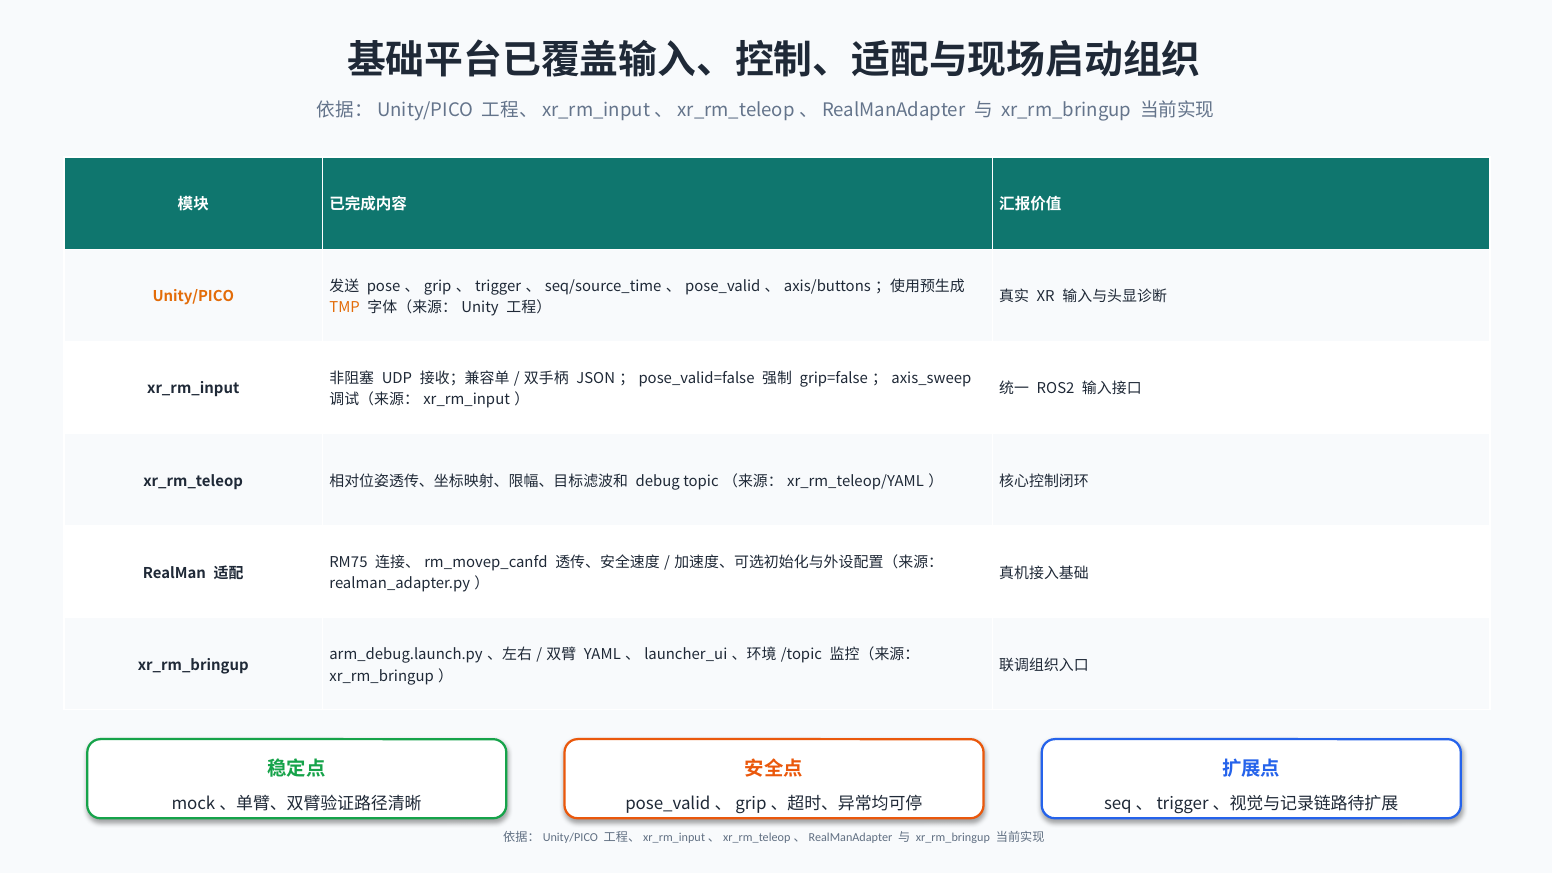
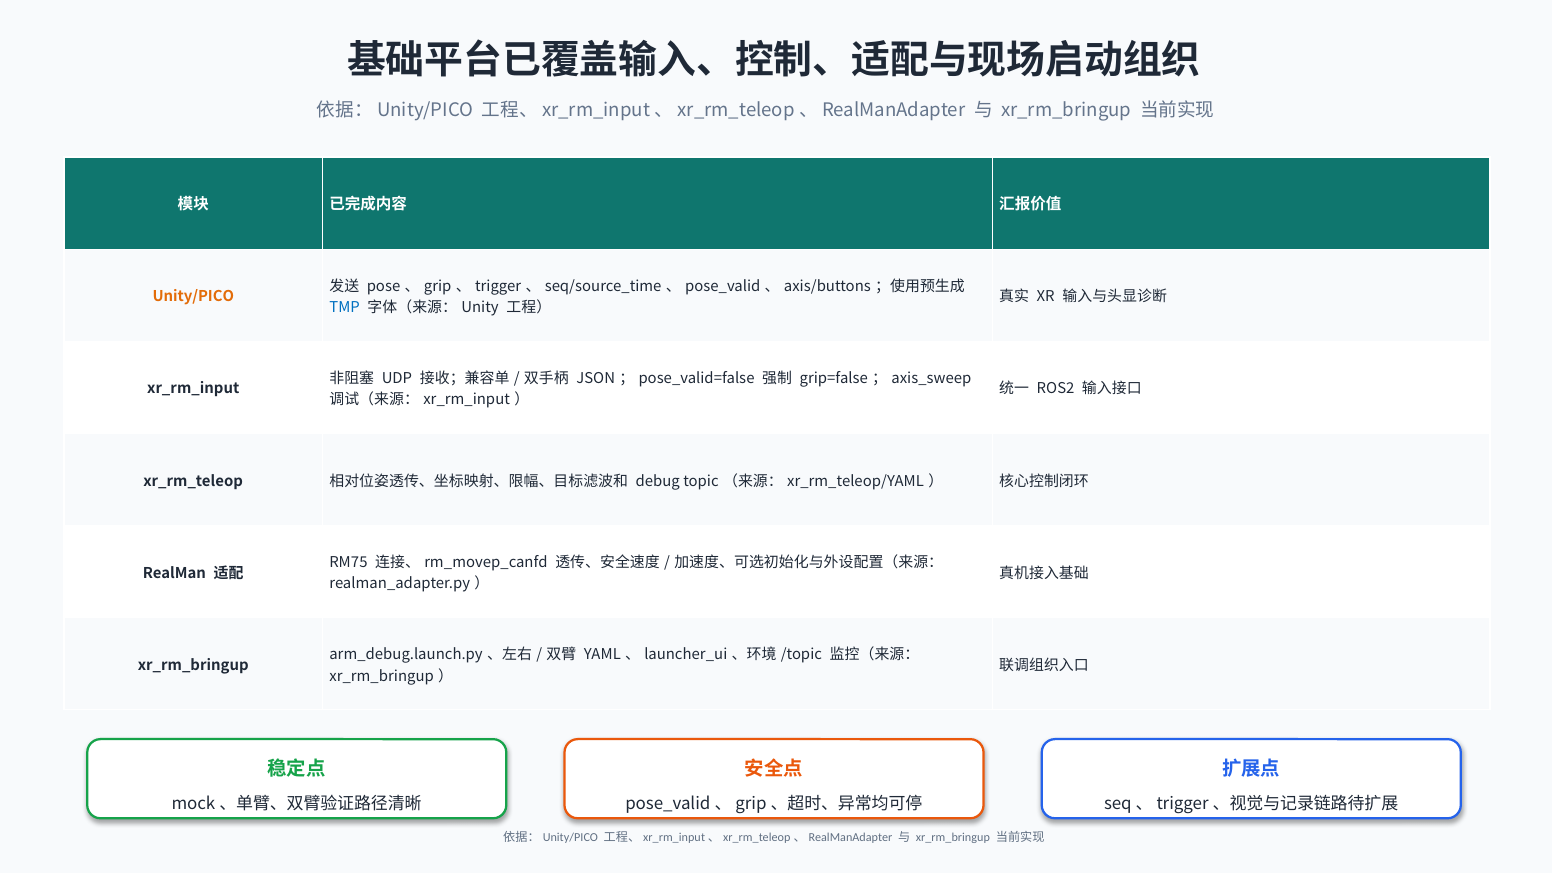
TMP colour: orange -> blue
